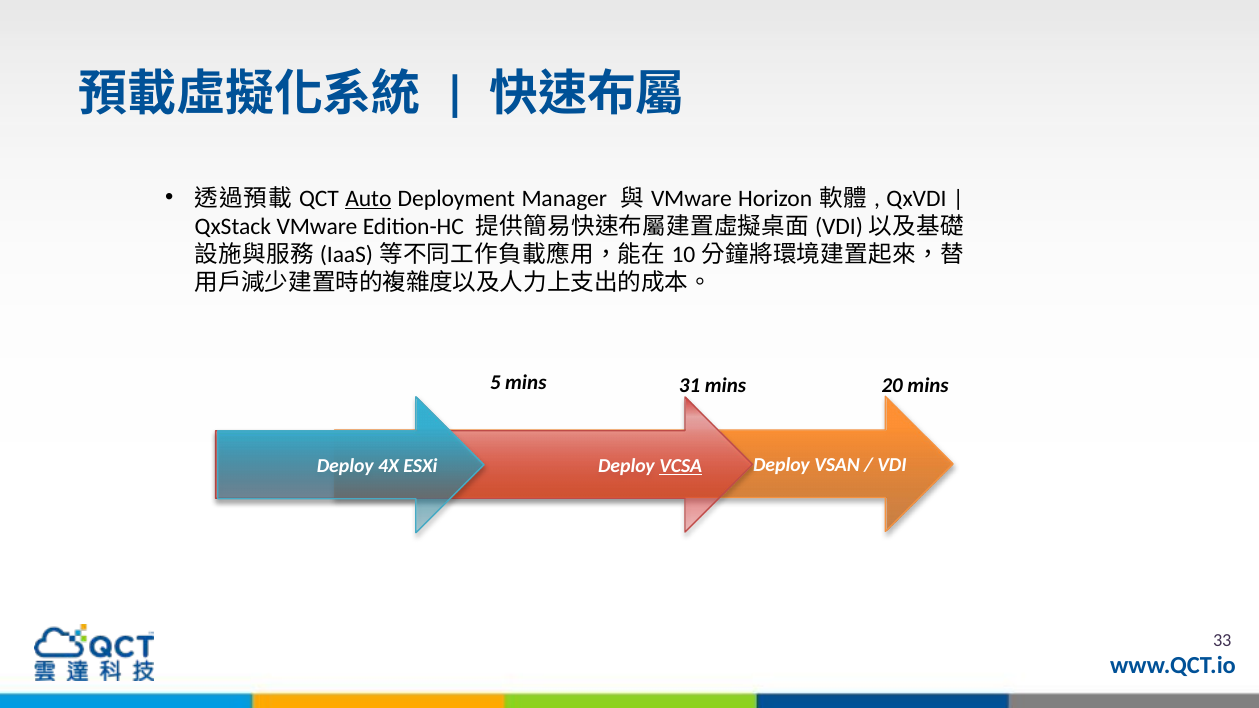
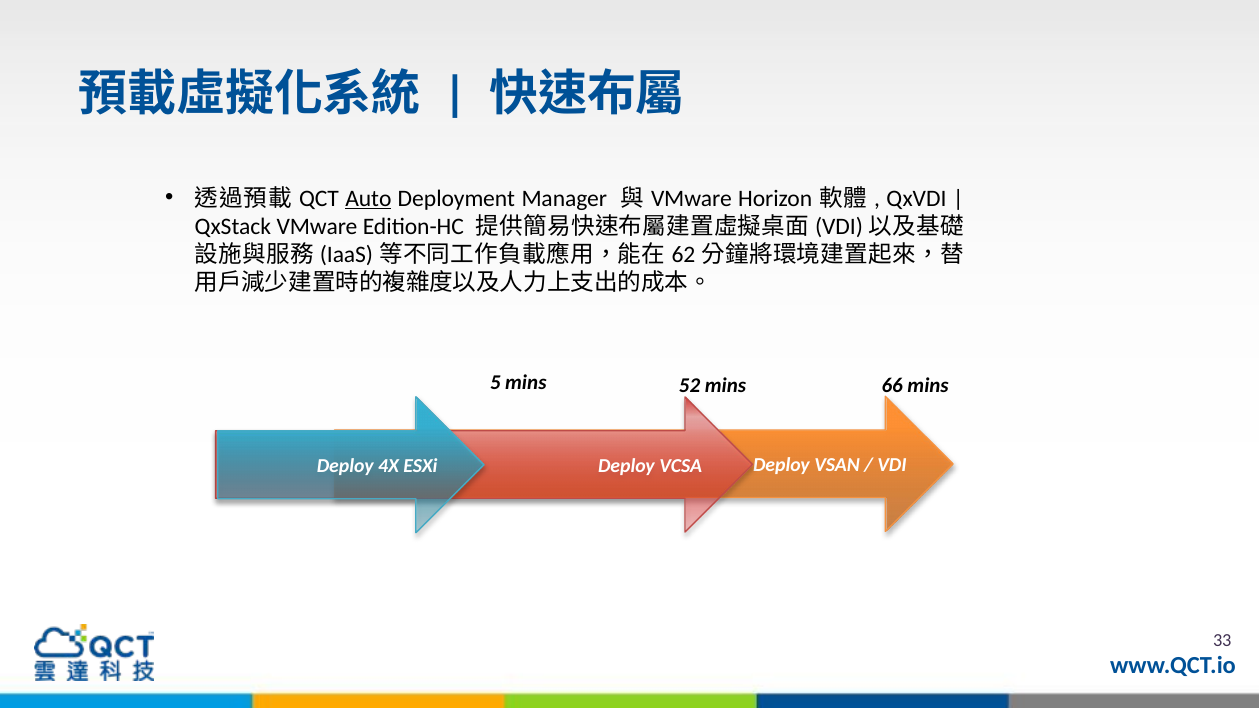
10: 10 -> 62
31: 31 -> 52
20: 20 -> 66
VCSA underline: present -> none
